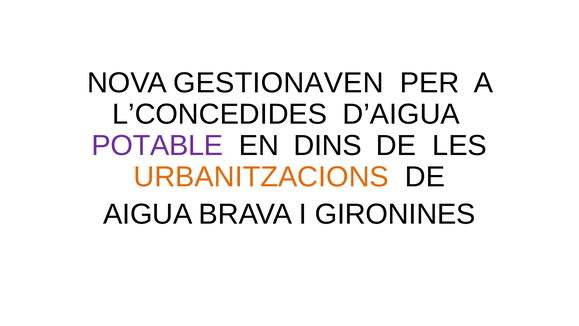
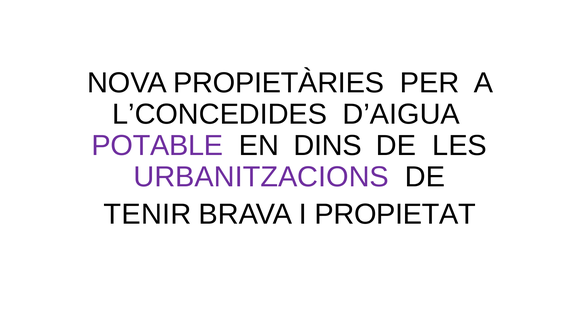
GESTIONAVEN: GESTIONAVEN -> PROPIETÀRIES
URBANITZACIONS colour: orange -> purple
AIGUA: AIGUA -> TENIR
GIRONINES: GIRONINES -> PROPIETAT
